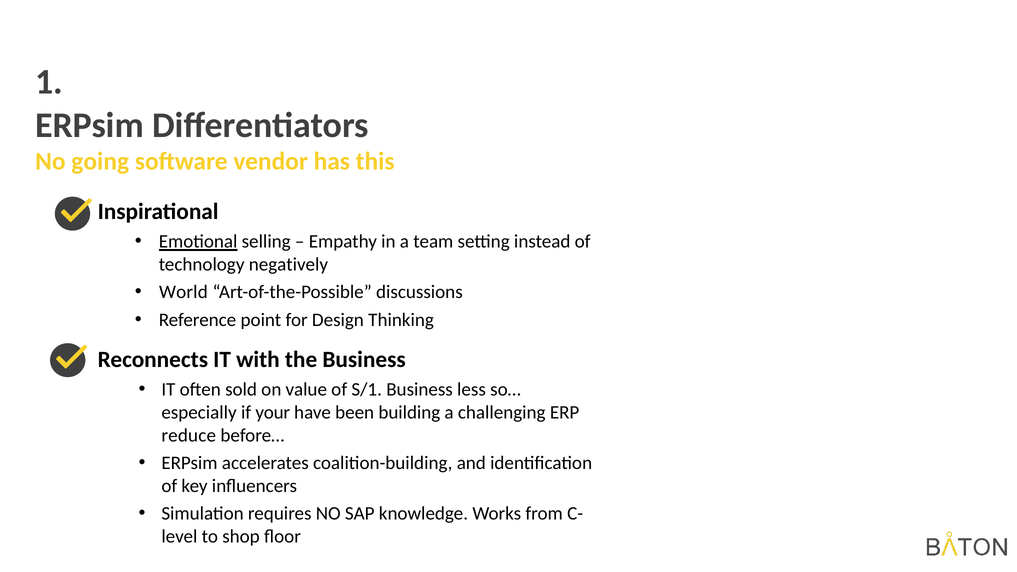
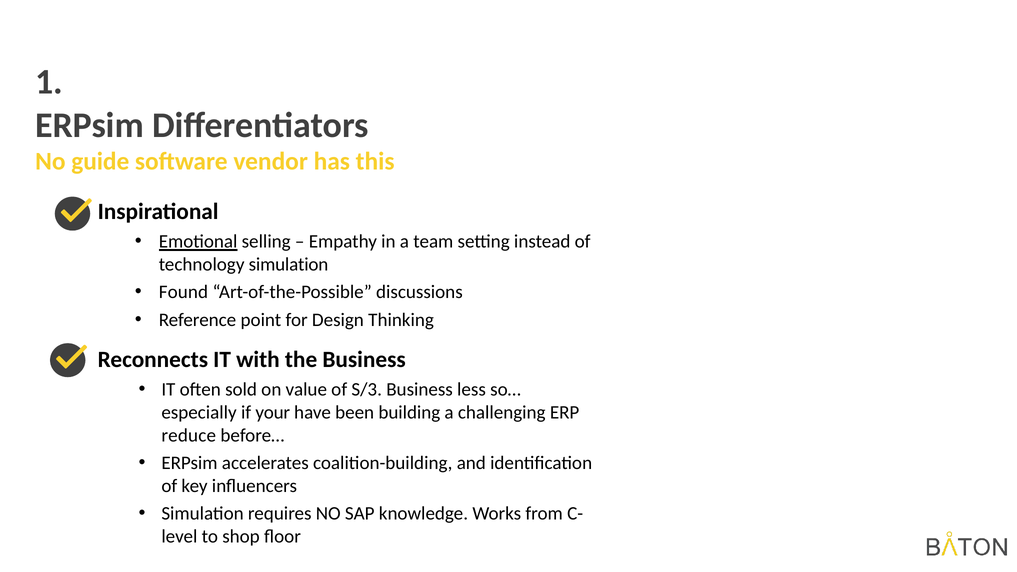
going: going -> guide
technology negatively: negatively -> simulation
World: World -> Found
S/1: S/1 -> S/3
